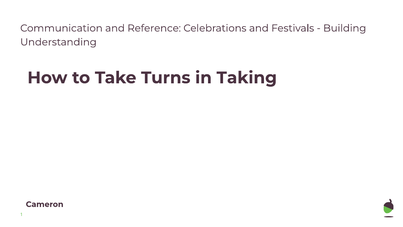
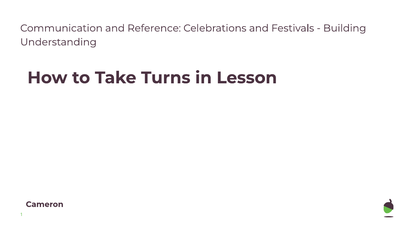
Taking: Taking -> Lesson
